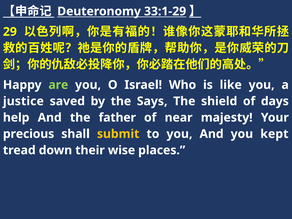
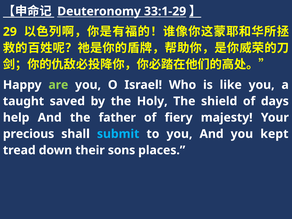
justice: justice -> taught
Says: Says -> Holy
near: near -> fiery
submit colour: yellow -> light blue
wise: wise -> sons
